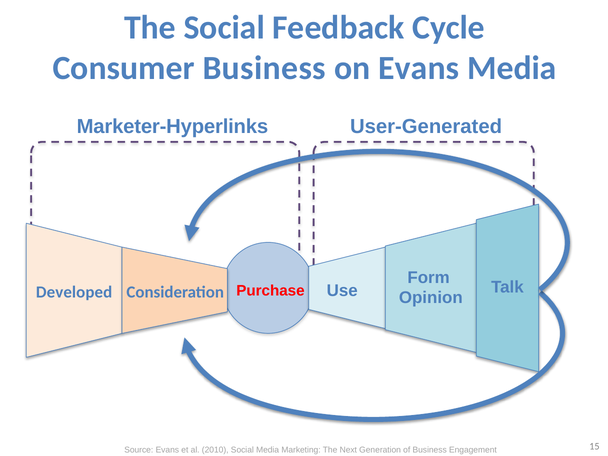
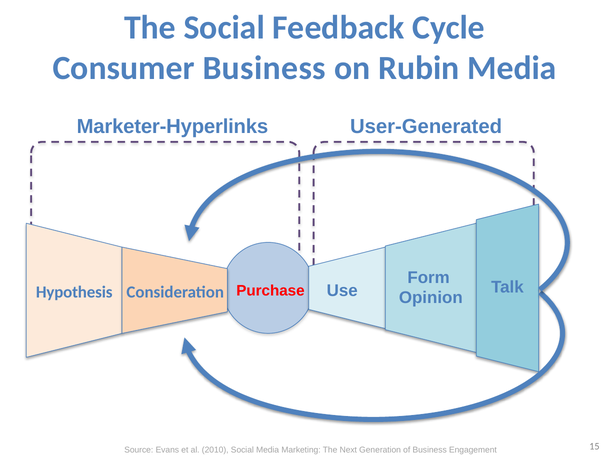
on Evans: Evans -> Rubin
Developed: Developed -> Hypothesis
